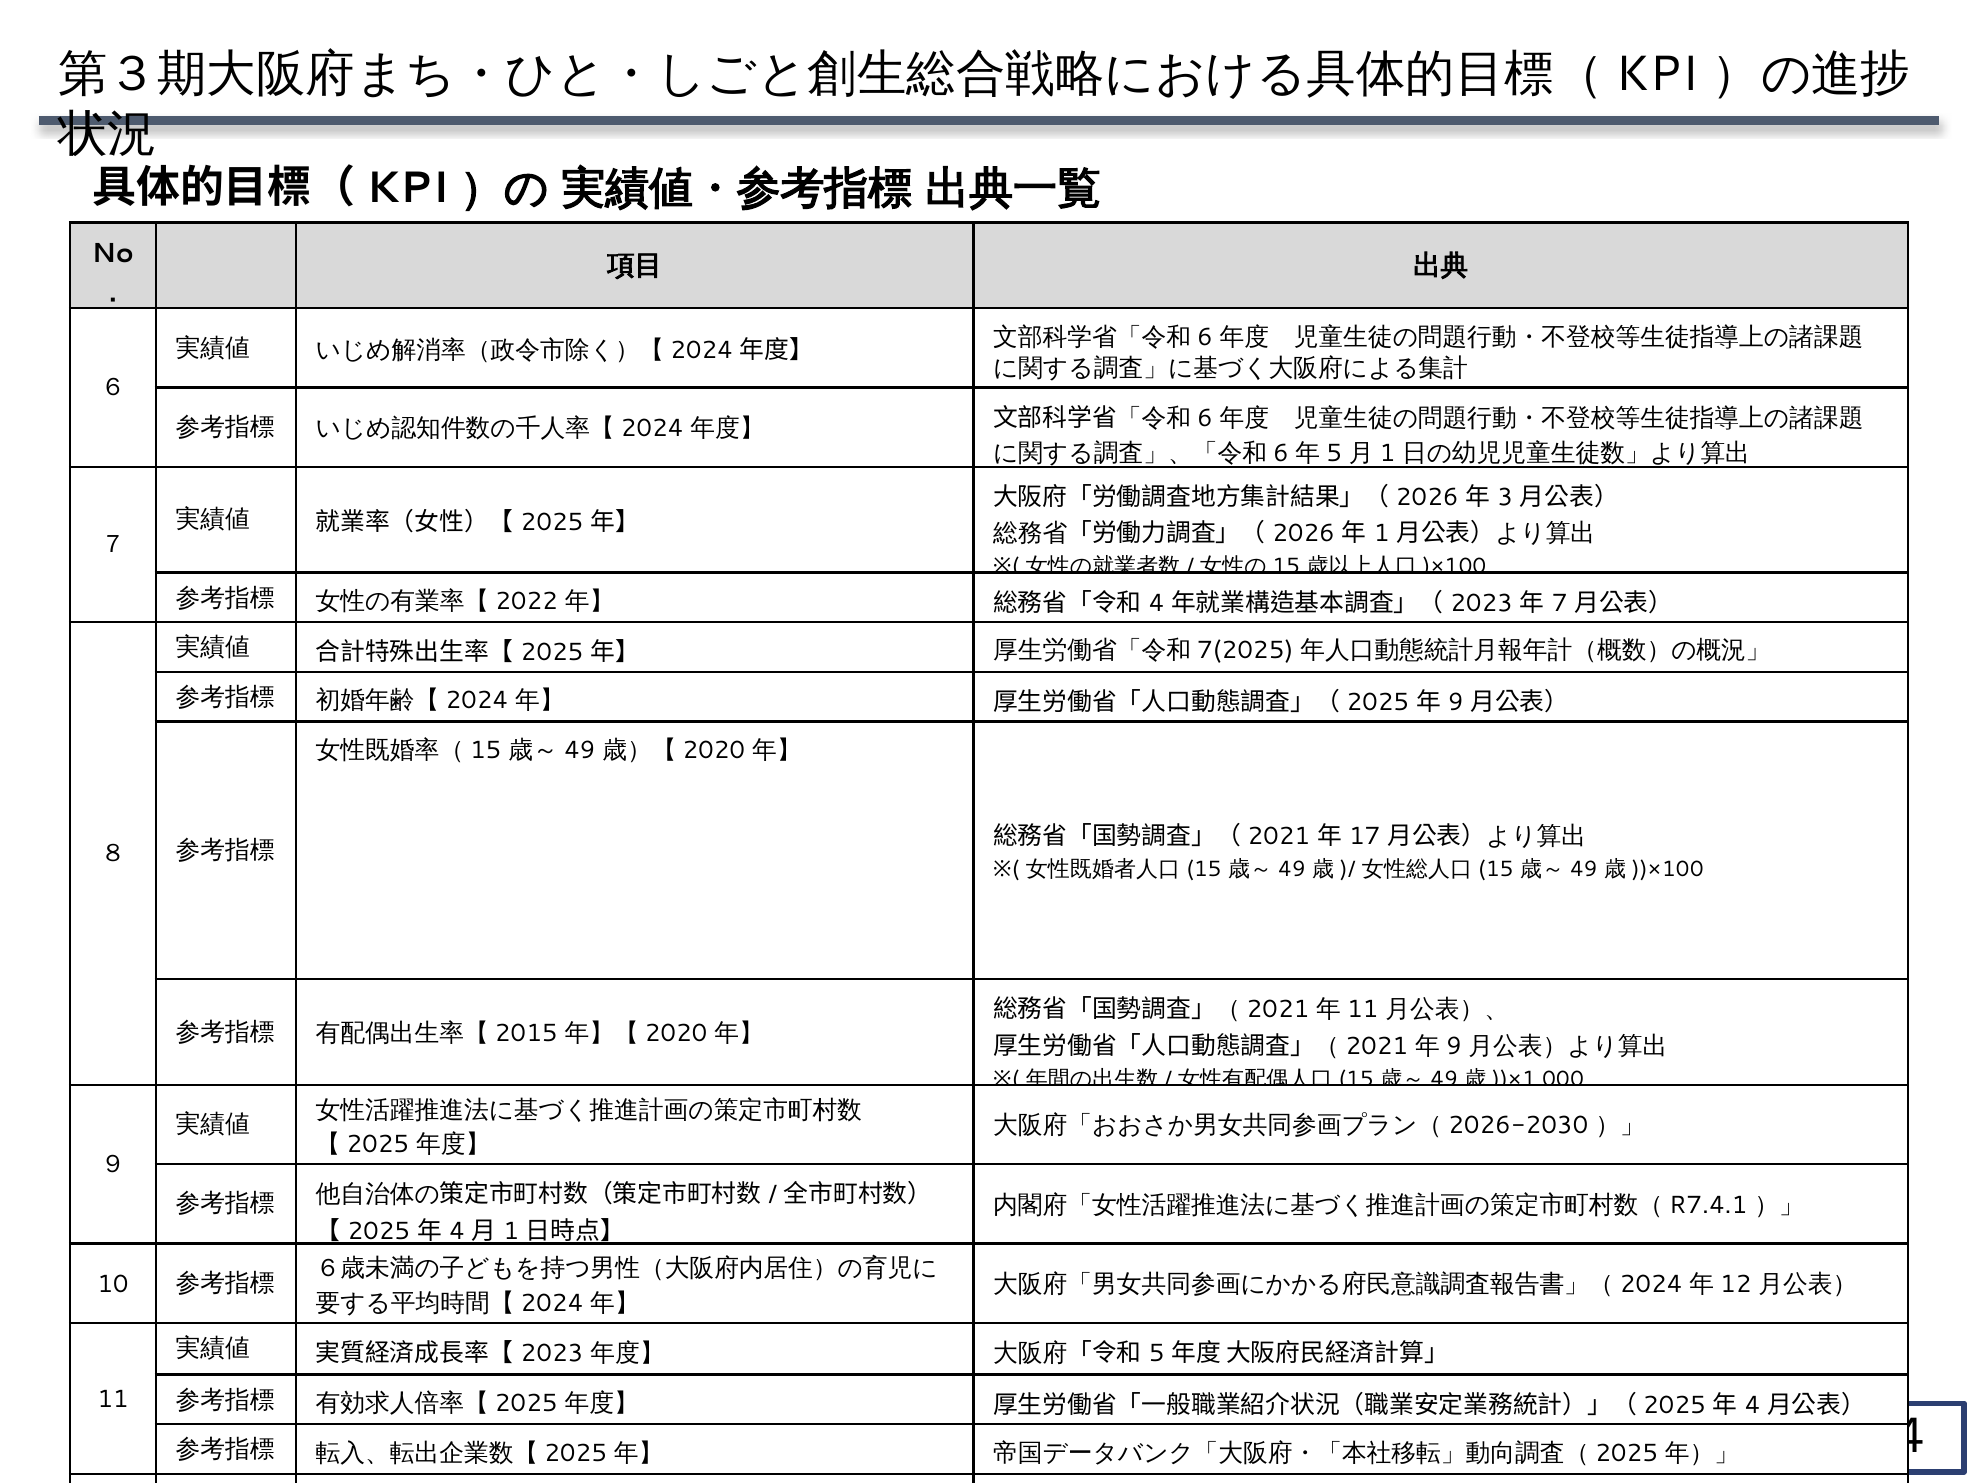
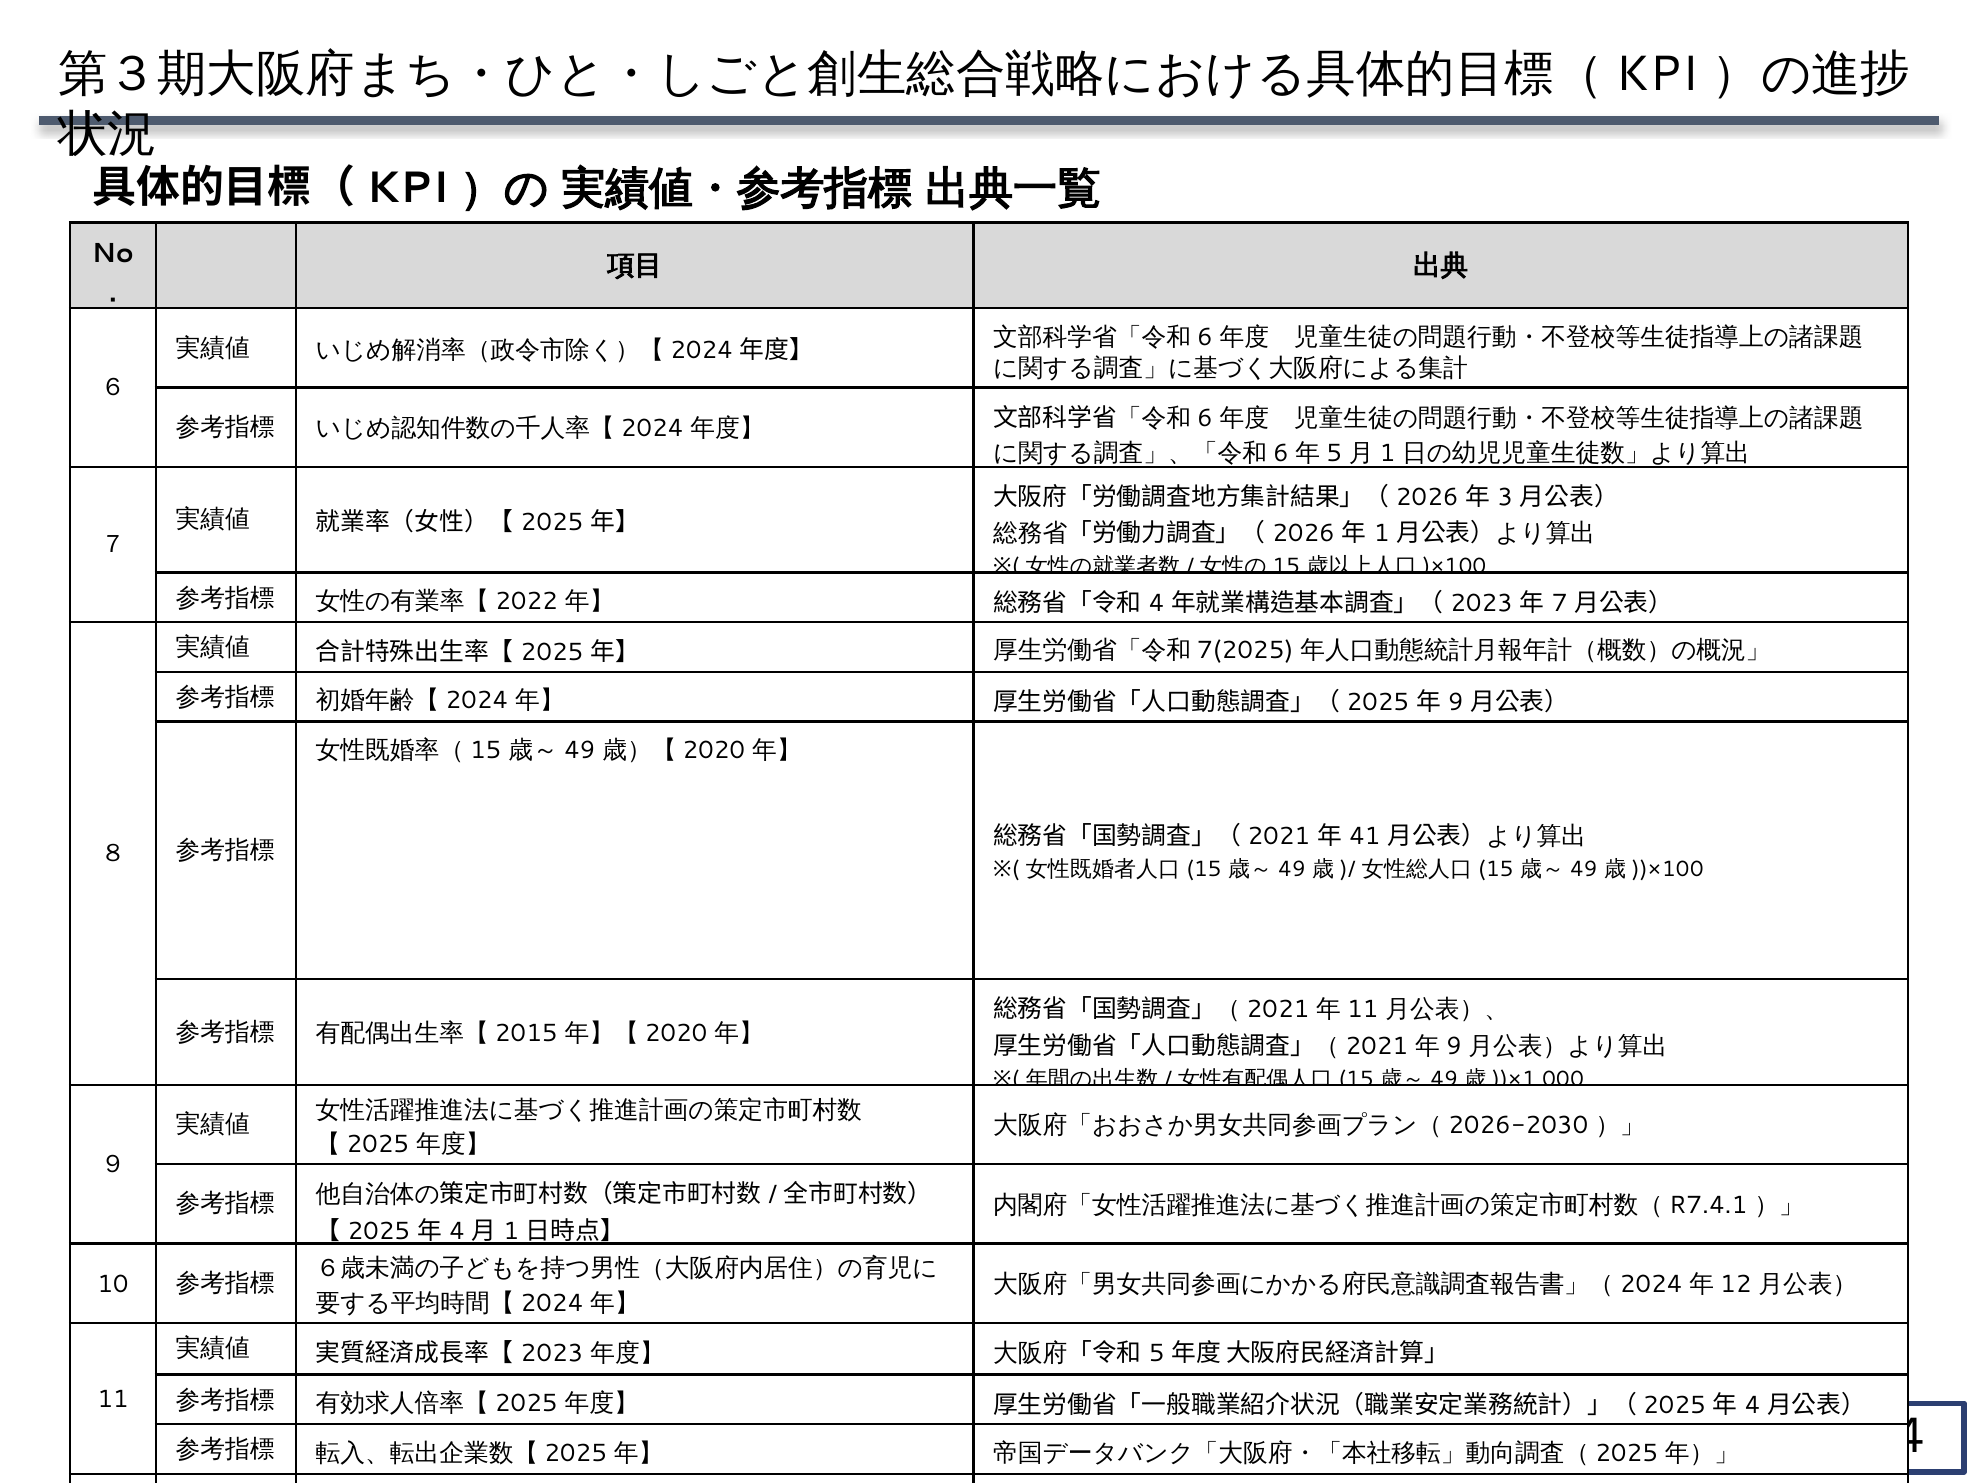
17: 17 -> 41
